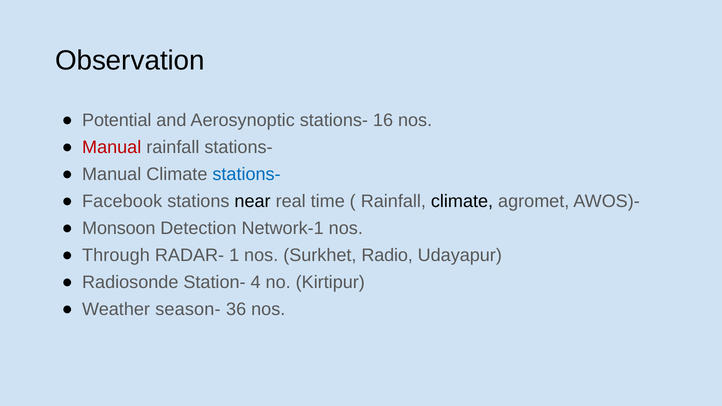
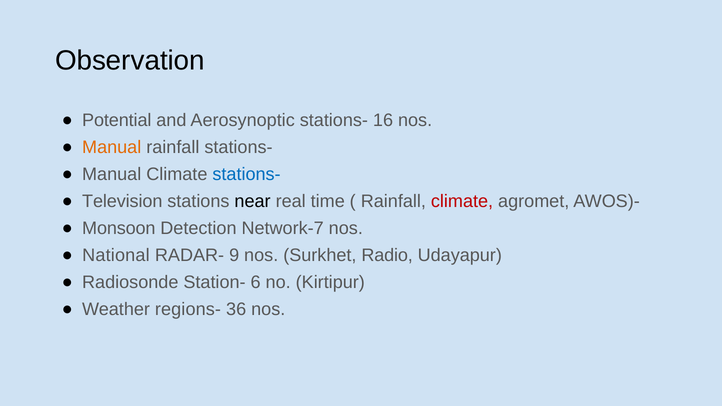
Manual at (112, 147) colour: red -> orange
Facebook: Facebook -> Television
climate at (462, 201) colour: black -> red
Network-1: Network-1 -> Network-7
Through: Through -> National
1: 1 -> 9
4: 4 -> 6
season-: season- -> regions-
